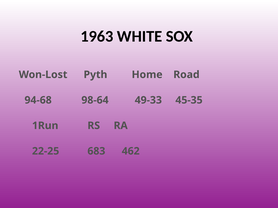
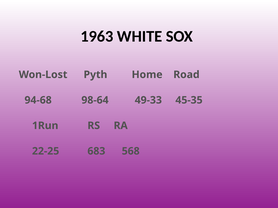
462: 462 -> 568
